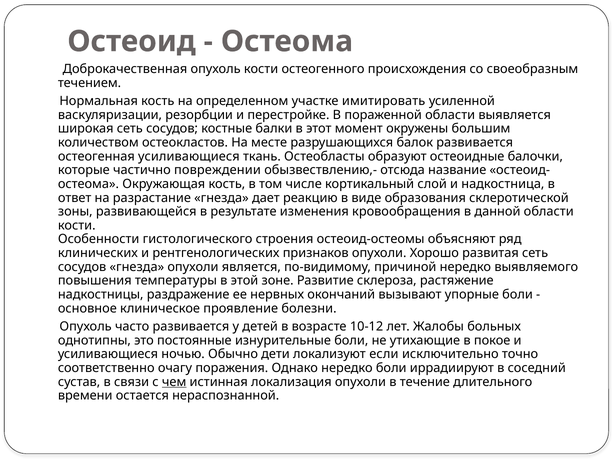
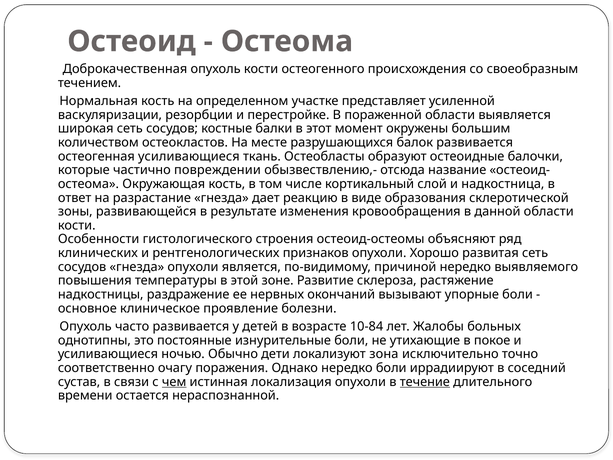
имитировать: имитировать -> представляет
10-12: 10-12 -> 10-84
если: если -> зона
течение underline: none -> present
